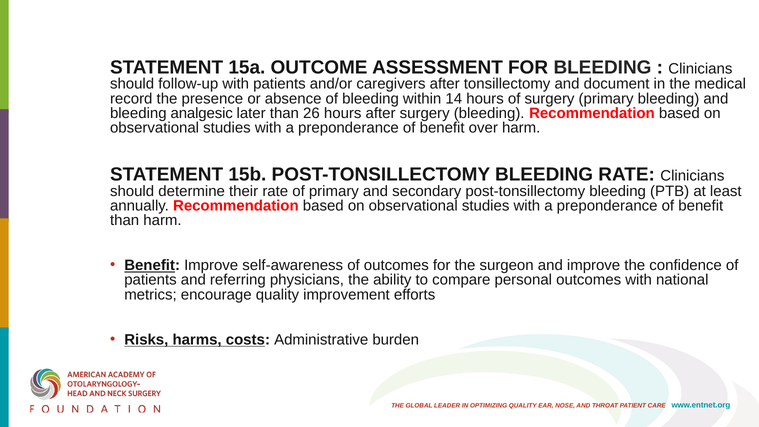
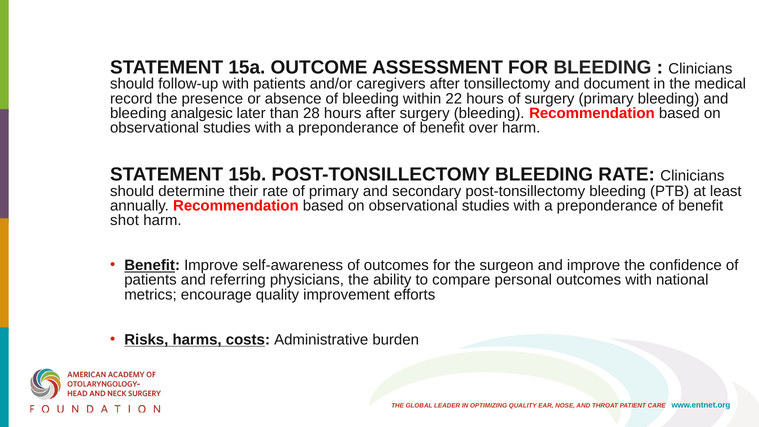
14: 14 -> 22
26: 26 -> 28
than at (125, 220): than -> shot
